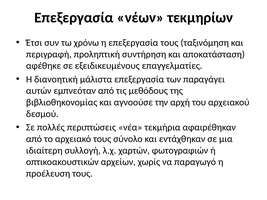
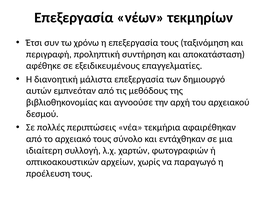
παραγάγει: παραγάγει -> δημιουργό
